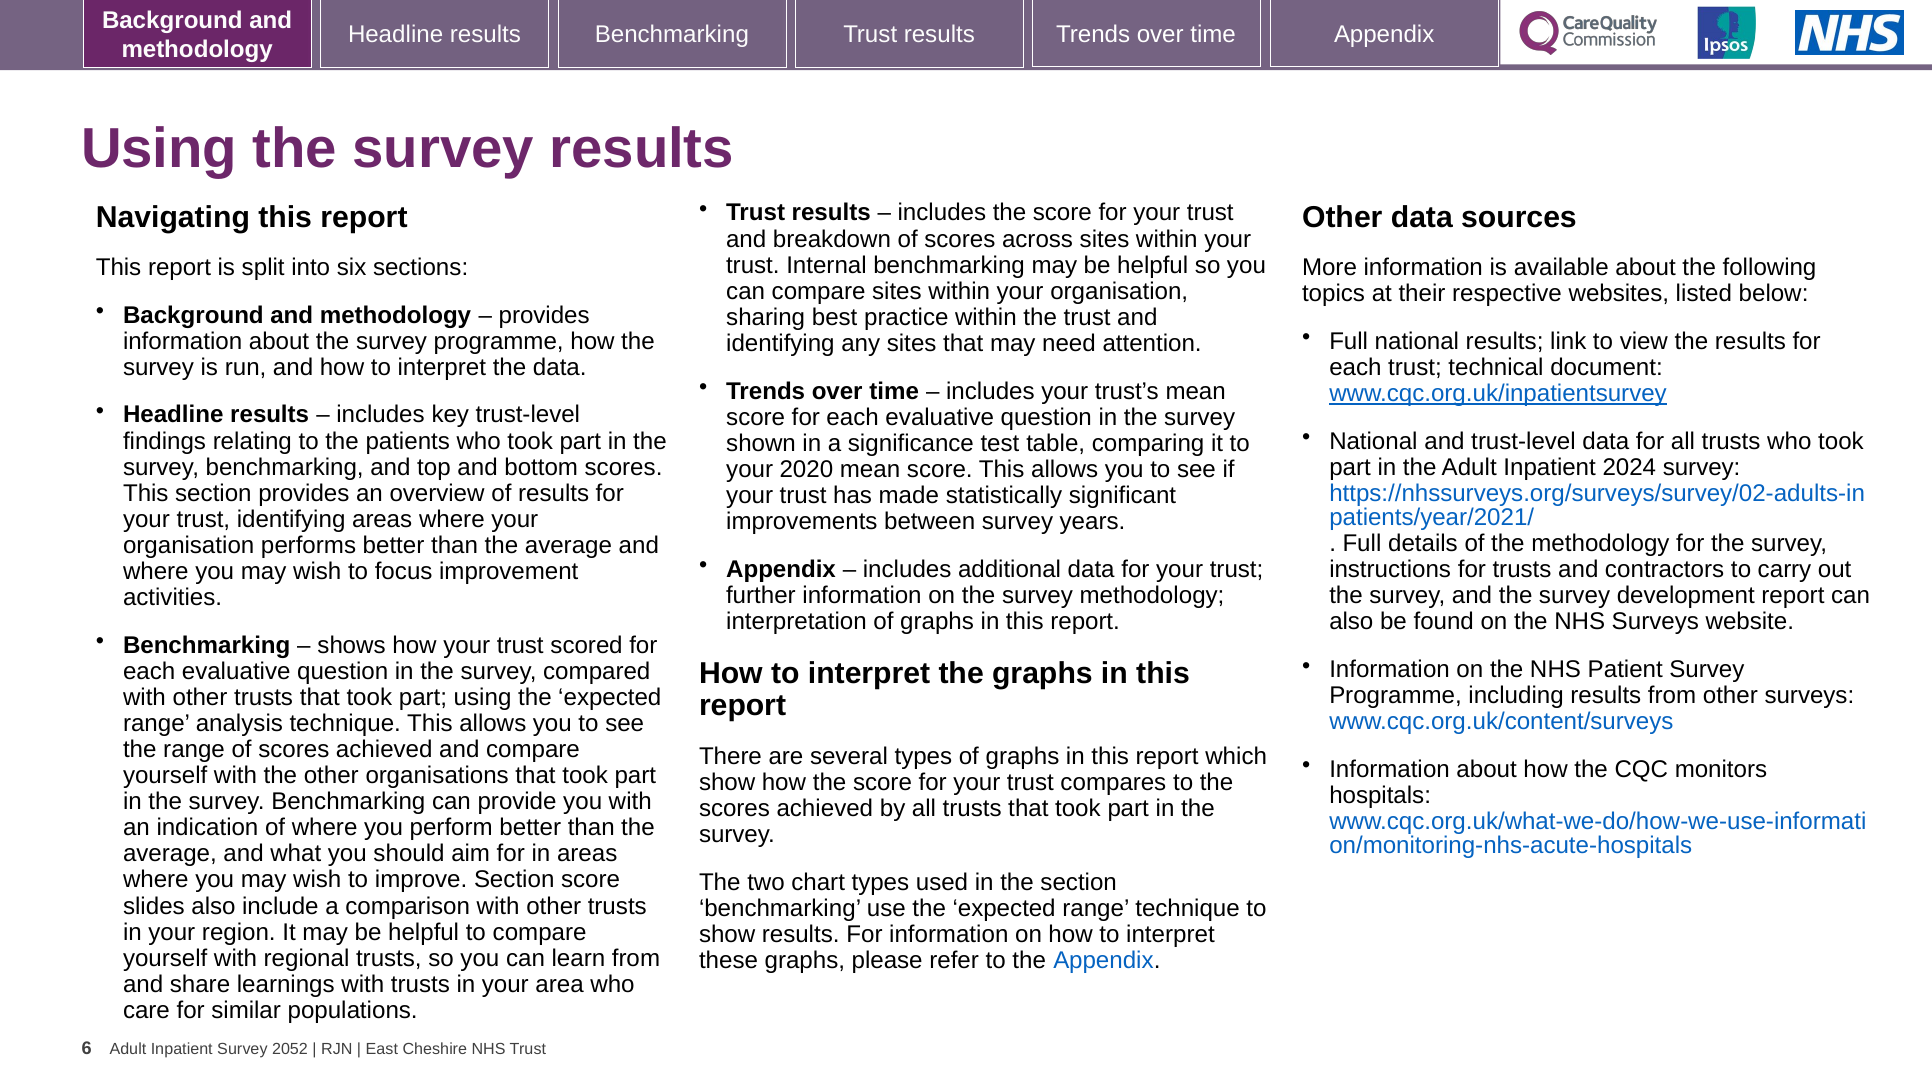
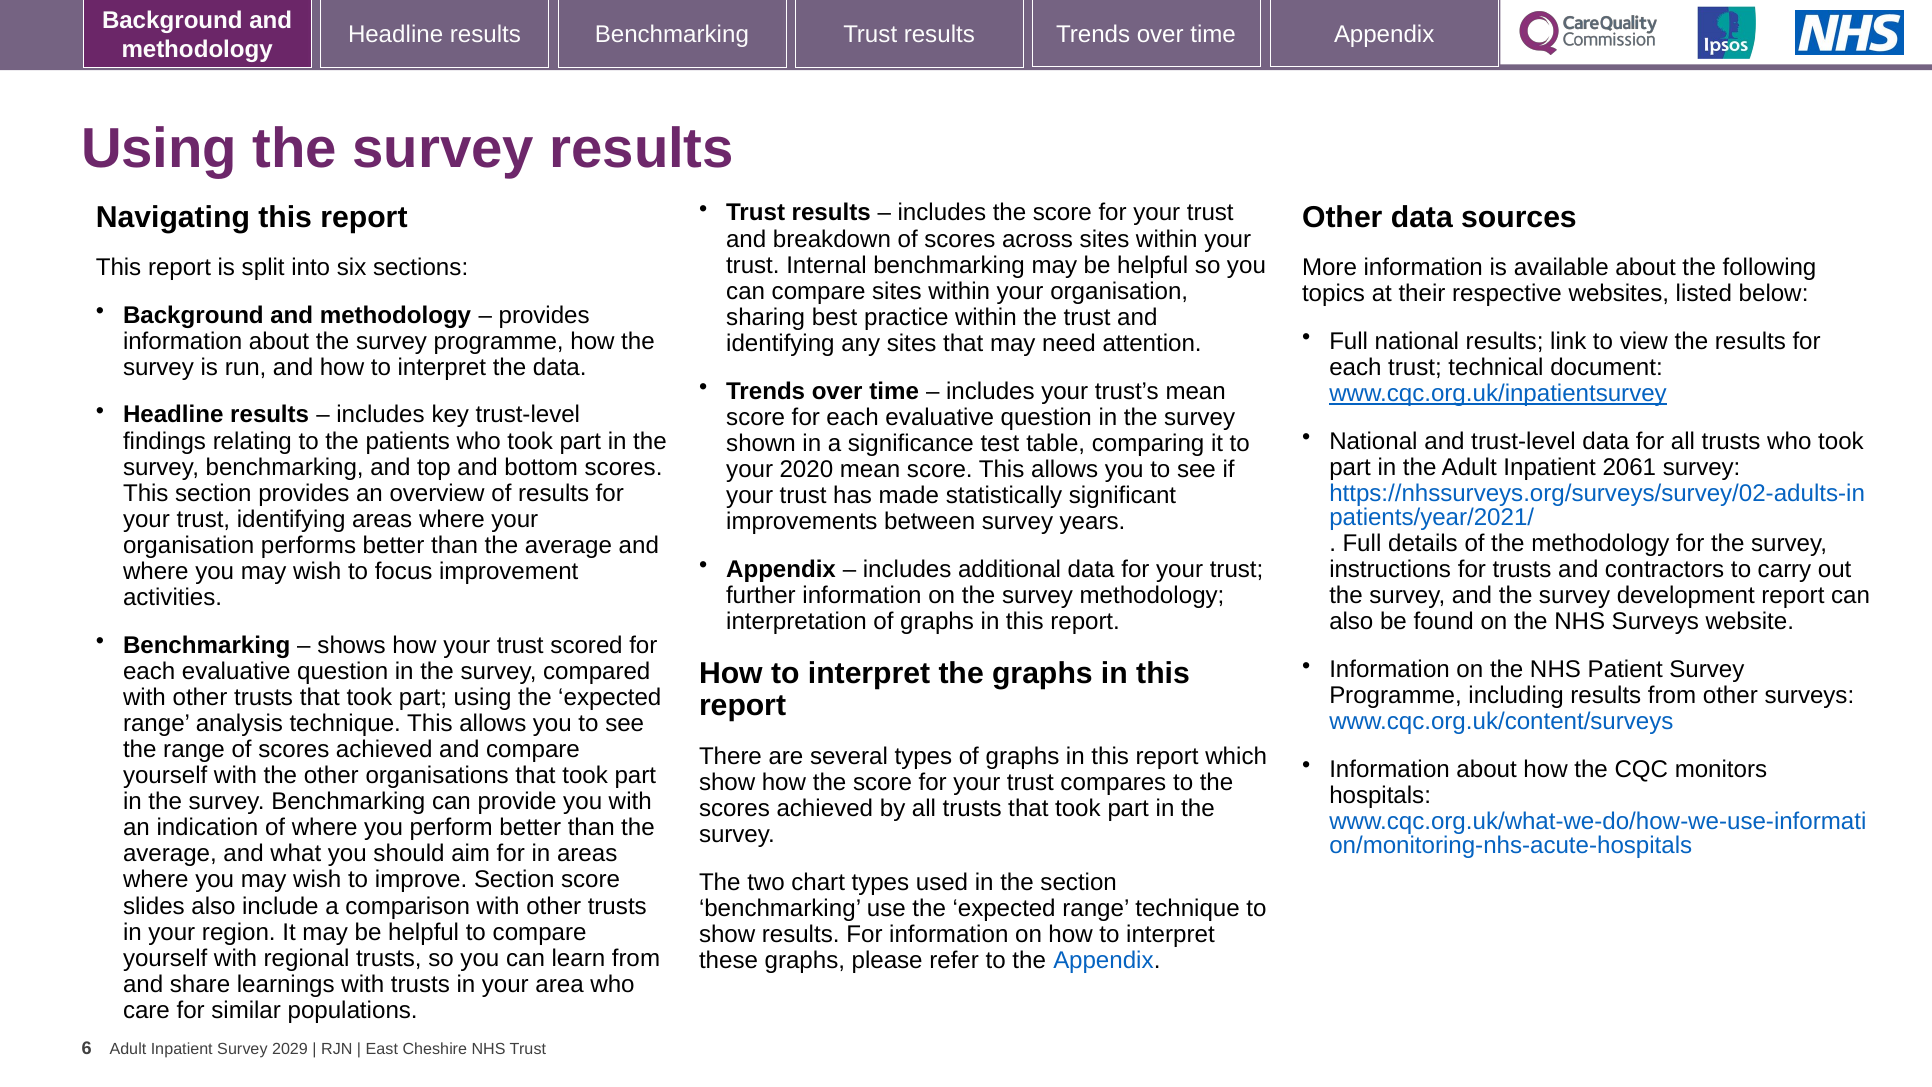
2024: 2024 -> 2061
2052: 2052 -> 2029
